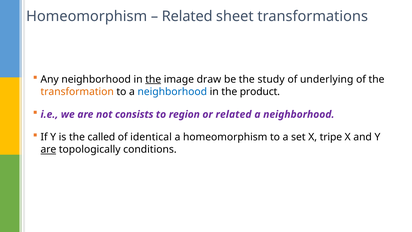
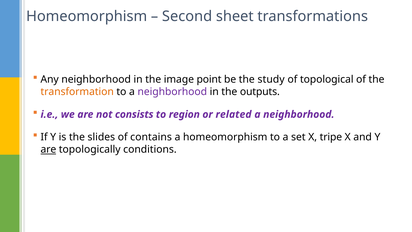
Related at (187, 16): Related -> Second
the at (153, 79) underline: present -> none
draw: draw -> point
underlying: underlying -> topological
neighborhood at (172, 92) colour: blue -> purple
product: product -> outputs
called: called -> slides
identical: identical -> contains
